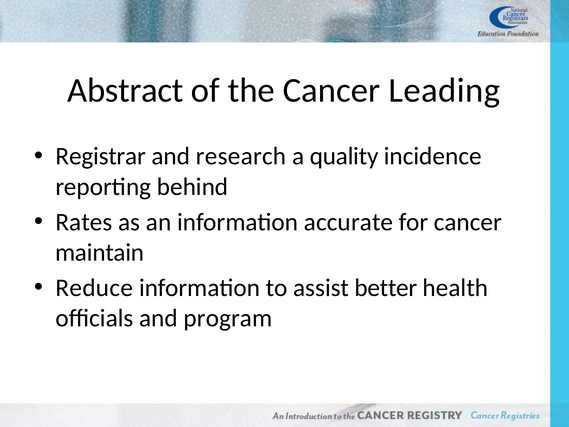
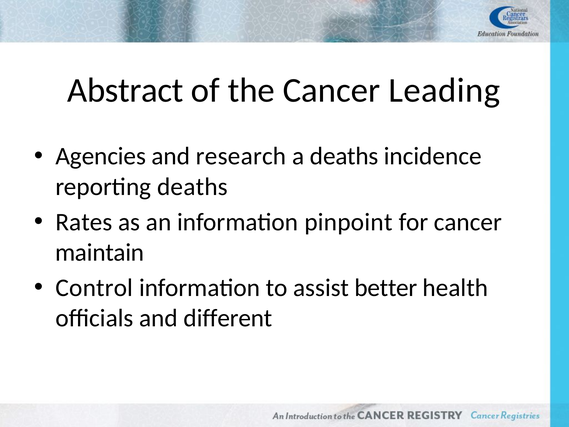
Registrar: Registrar -> Agencies
a quality: quality -> deaths
reporting behind: behind -> deaths
accurate: accurate -> pinpoint
Reduce: Reduce -> Control
program: program -> different
